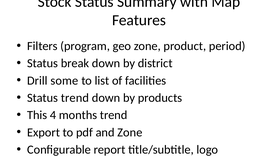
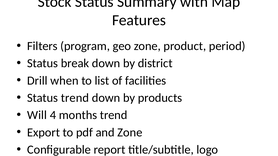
some: some -> when
This: This -> Will
